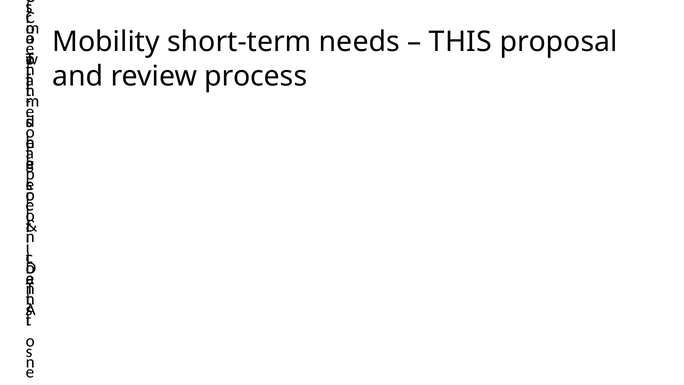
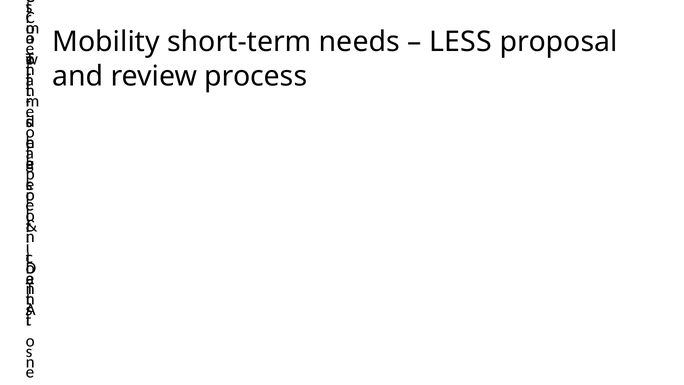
THIS: THIS -> LESS
